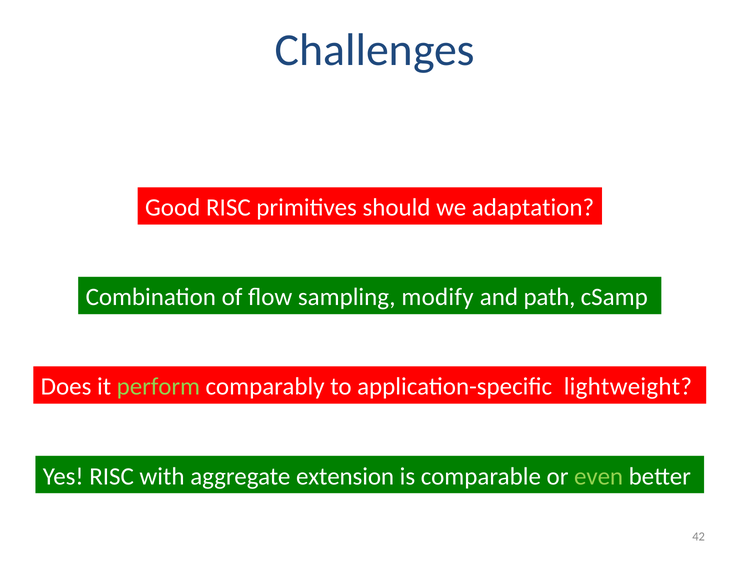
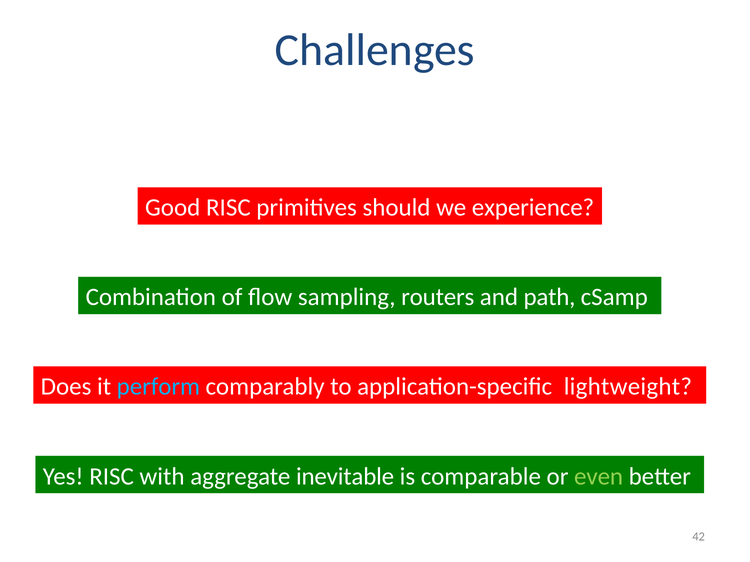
adaptation: adaptation -> experience
modify: modify -> routers
perform colour: light green -> light blue
extension: extension -> inevitable
